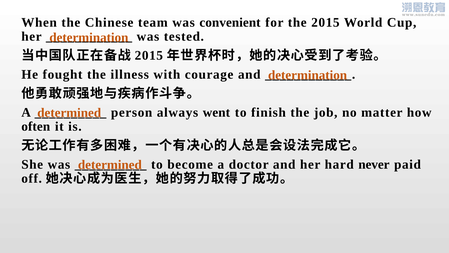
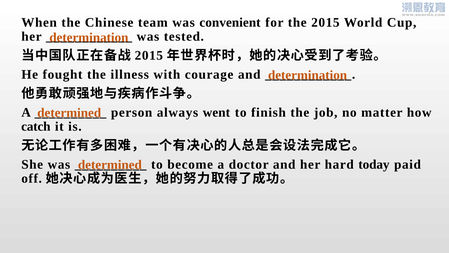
often: often -> catch
never: never -> today
